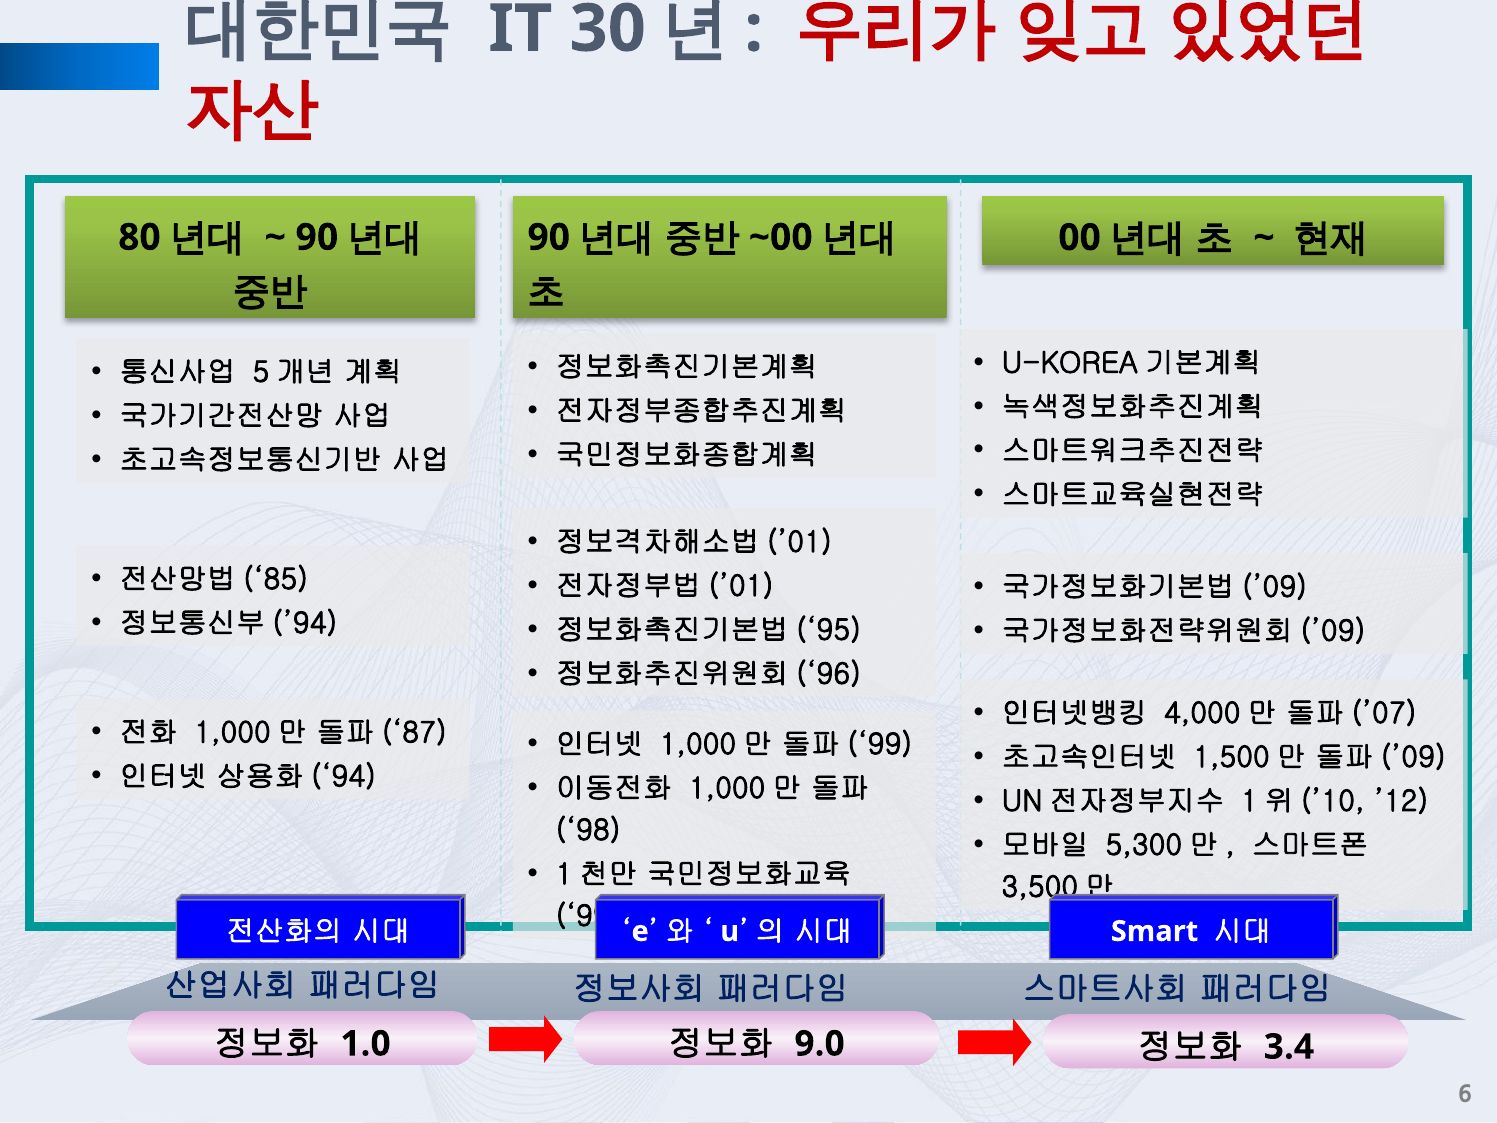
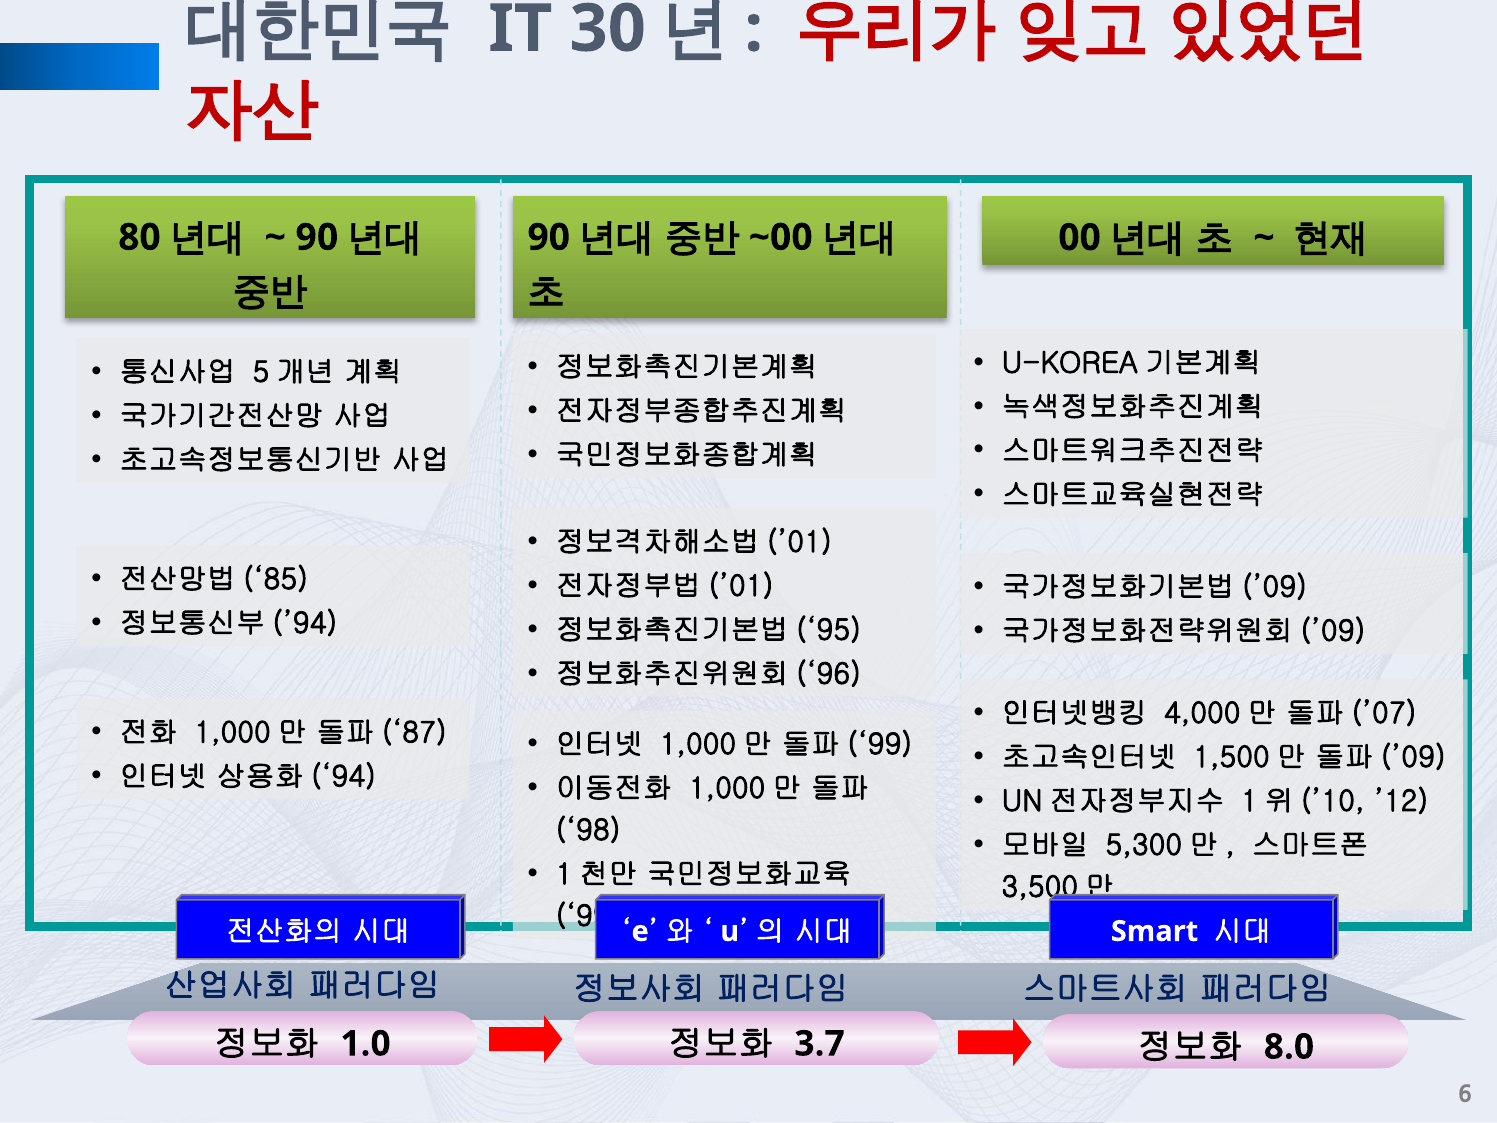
9.0: 9.0 -> 3.7
3.4: 3.4 -> 8.0
